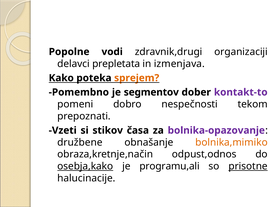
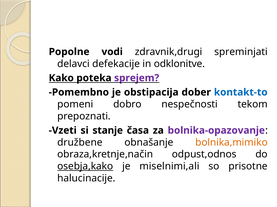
organizaciji: organizaciji -> spreminjati
prepletata: prepletata -> defekacije
izmenjava: izmenjava -> odklonitve
sprejem colour: orange -> purple
segmentov: segmentov -> obstipacija
kontakt-to colour: purple -> blue
stikov: stikov -> stanje
programu,ali: programu,ali -> miselnimi,ali
prisotne underline: present -> none
